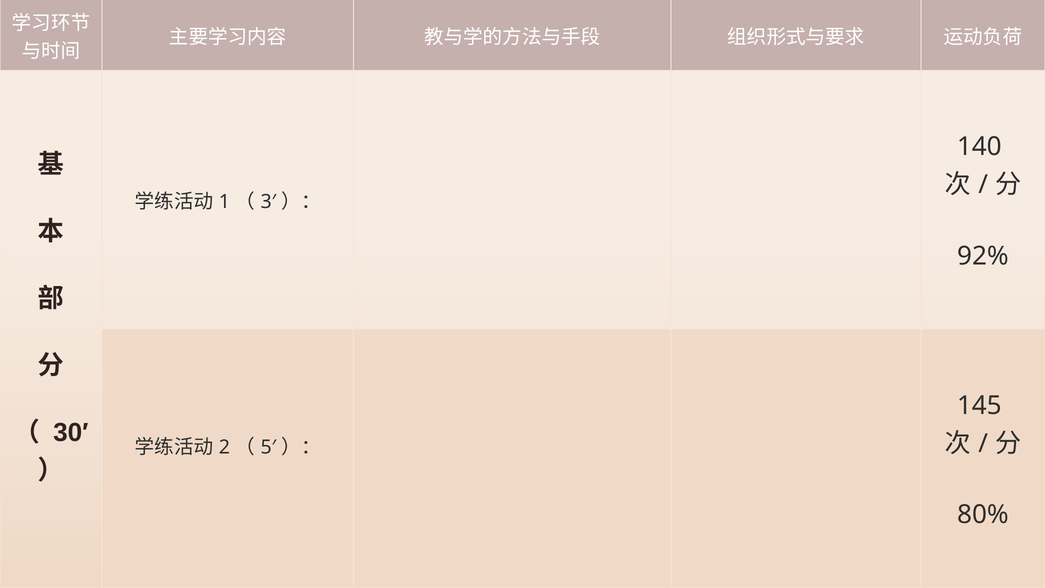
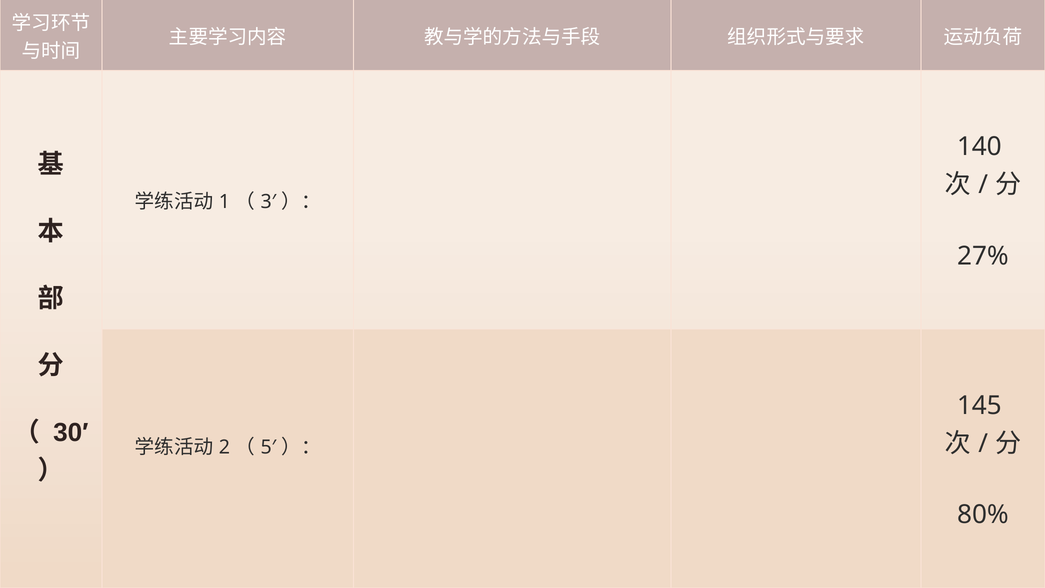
92%: 92% -> 27%
